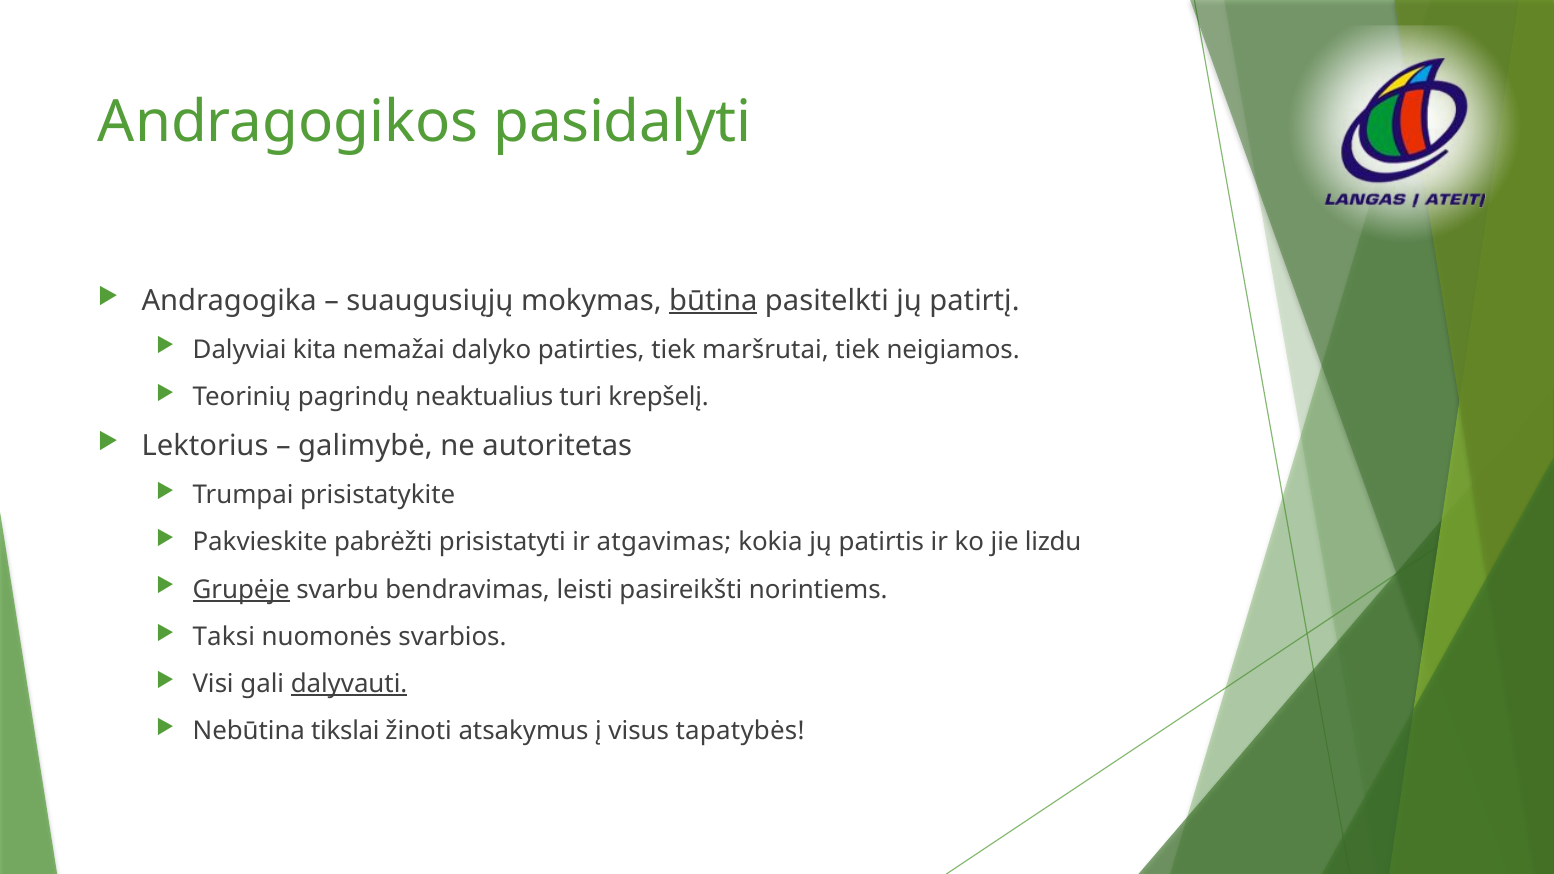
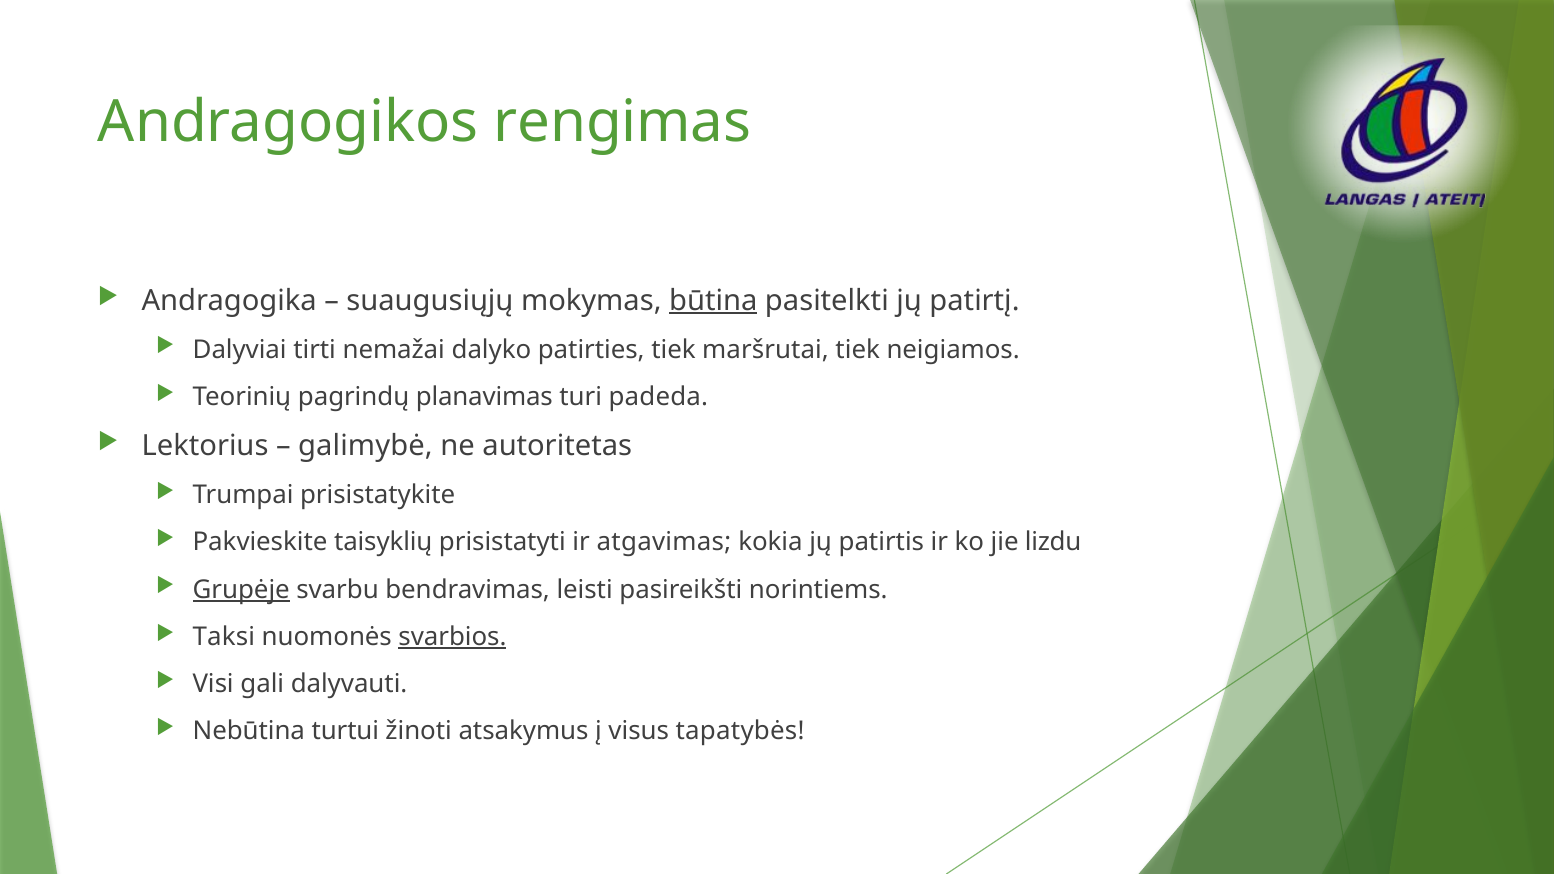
pasidalyti: pasidalyti -> rengimas
kita: kita -> tirti
neaktualius: neaktualius -> planavimas
krepšelį: krepšelį -> padeda
pabrėžti: pabrėžti -> taisyklių
svarbios underline: none -> present
dalyvauti underline: present -> none
tikslai: tikslai -> turtui
